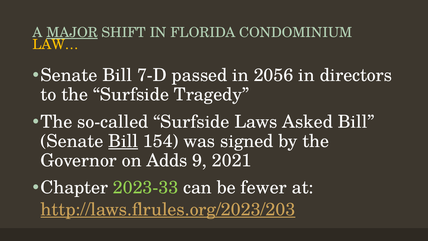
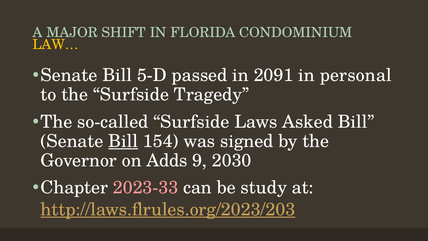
MAJOR underline: present -> none
7-D: 7-D -> 5-D
2056: 2056 -> 2091
directors: directors -> personal
2021: 2021 -> 2030
2023-33 colour: light green -> pink
fewer: fewer -> study
